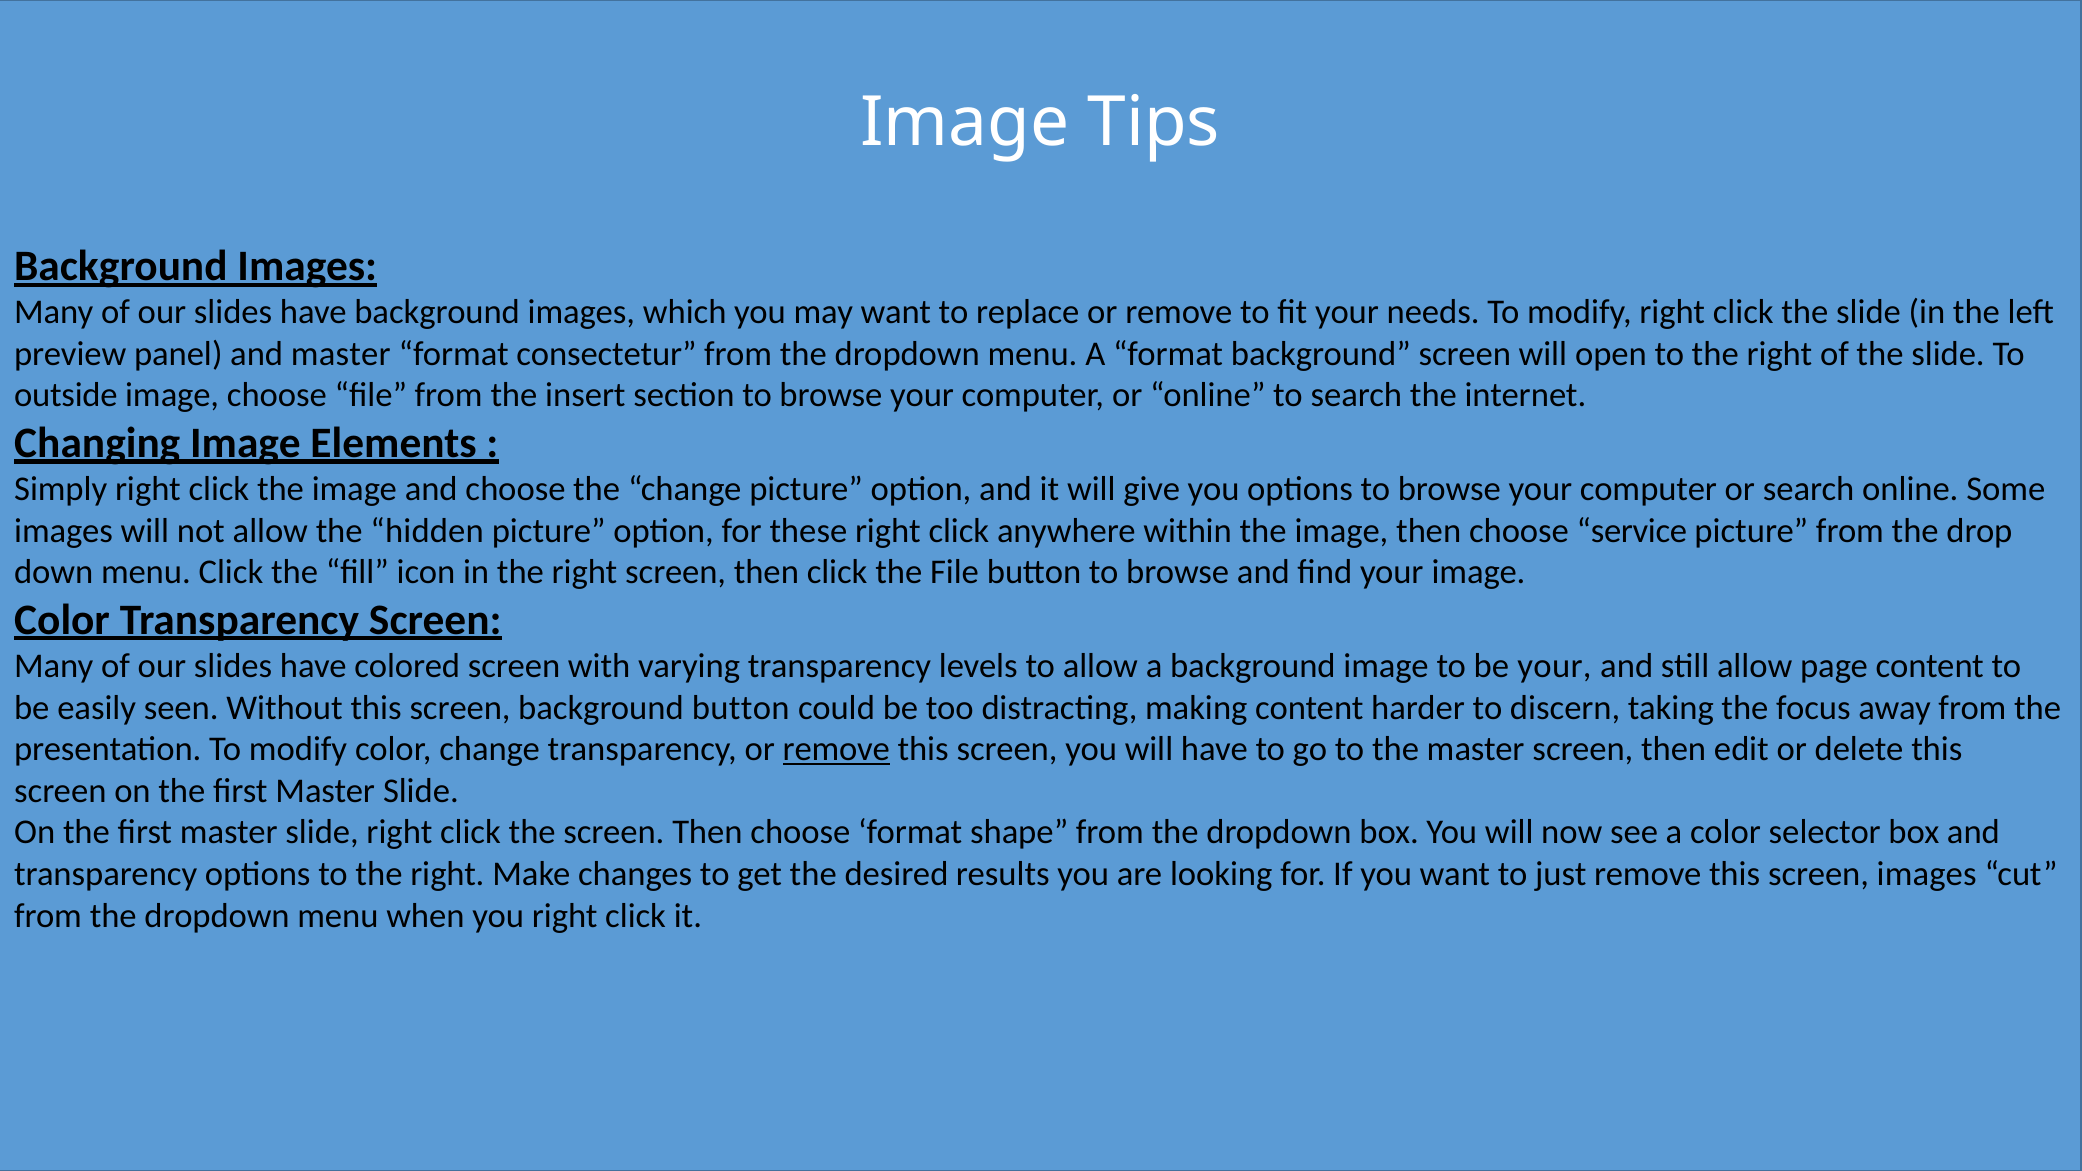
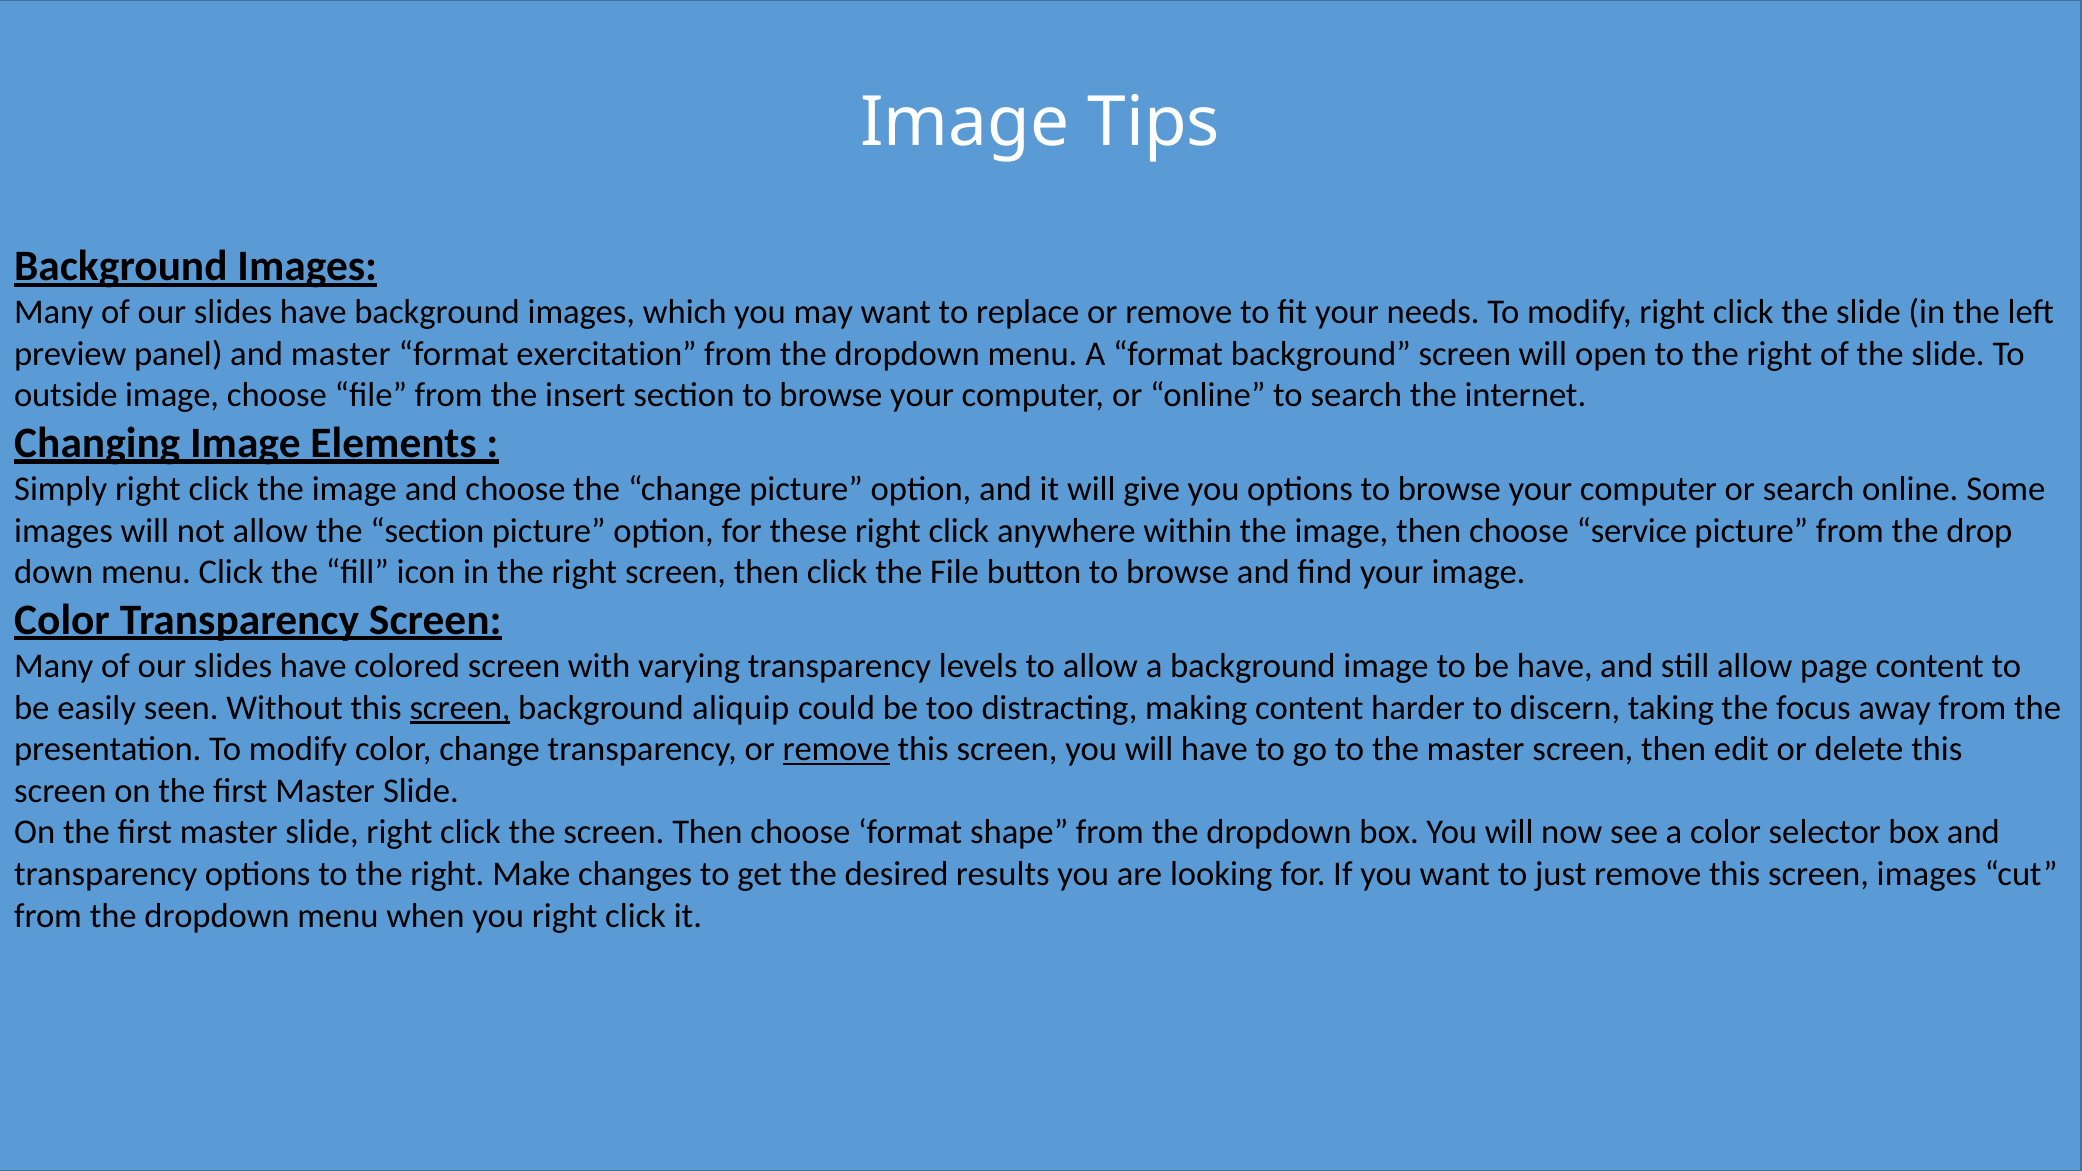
consectetur: consectetur -> exercitation
the hidden: hidden -> section
be your: your -> have
screen at (460, 708) underline: none -> present
background button: button -> aliquip
